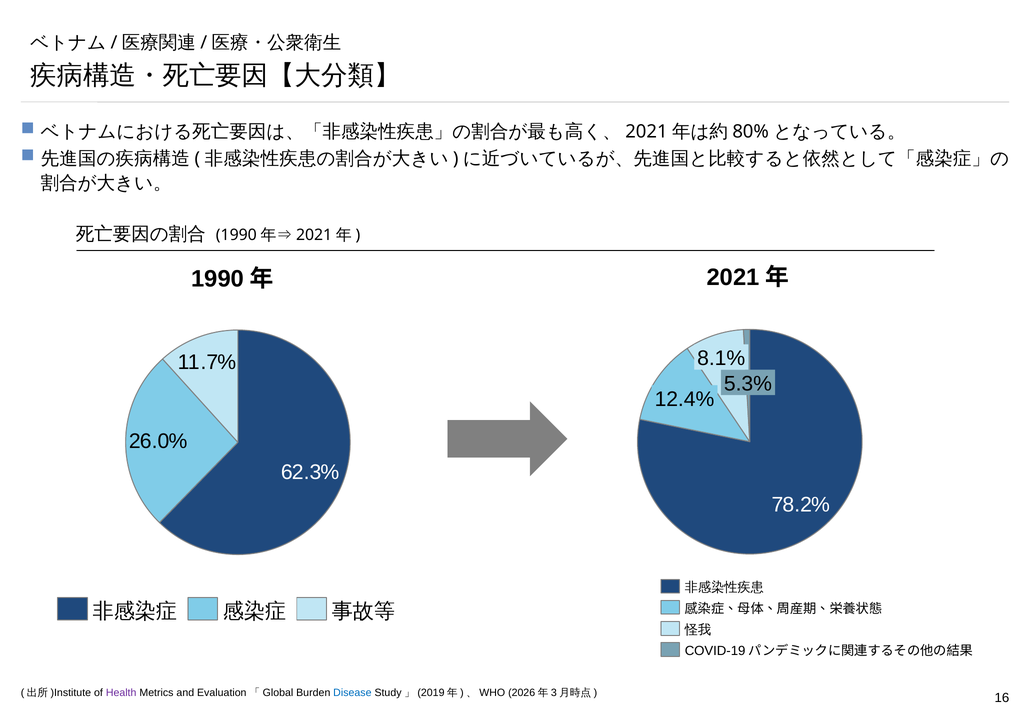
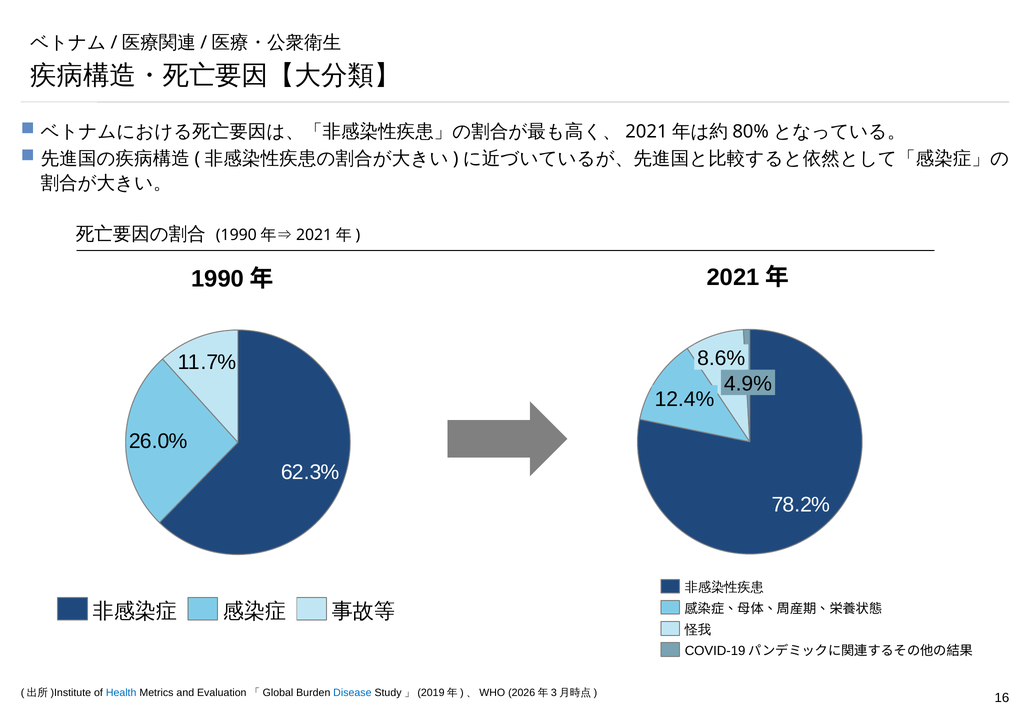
8.1%: 8.1% -> 8.6%
5.3%: 5.3% -> 4.9%
Health colour: purple -> blue
